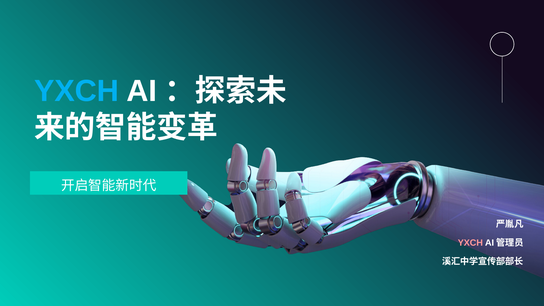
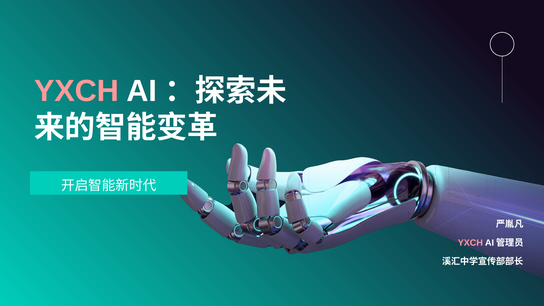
YXCH at (77, 91) colour: light blue -> pink
